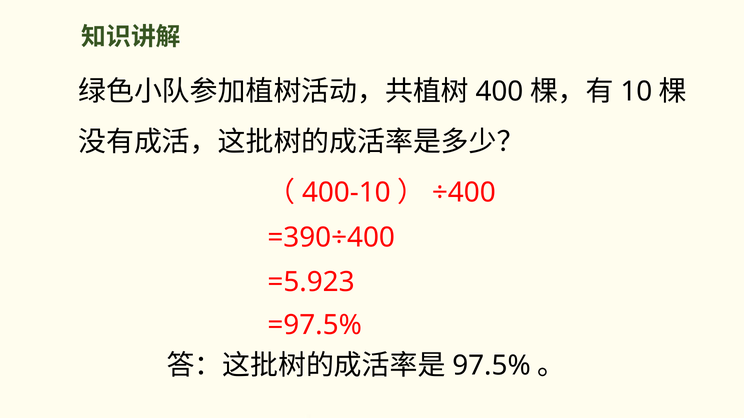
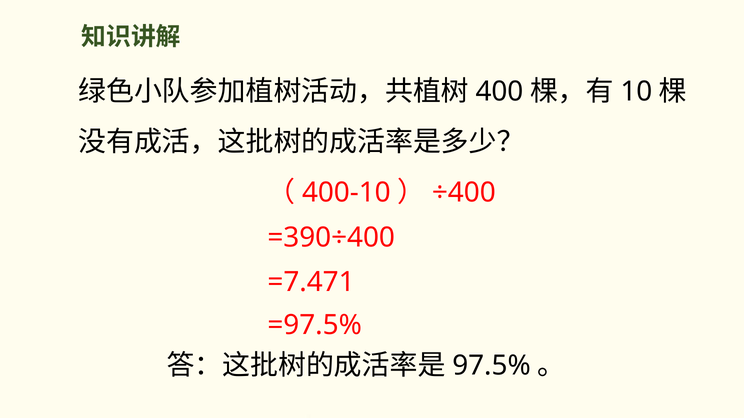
=5.923: =5.923 -> =7.471
